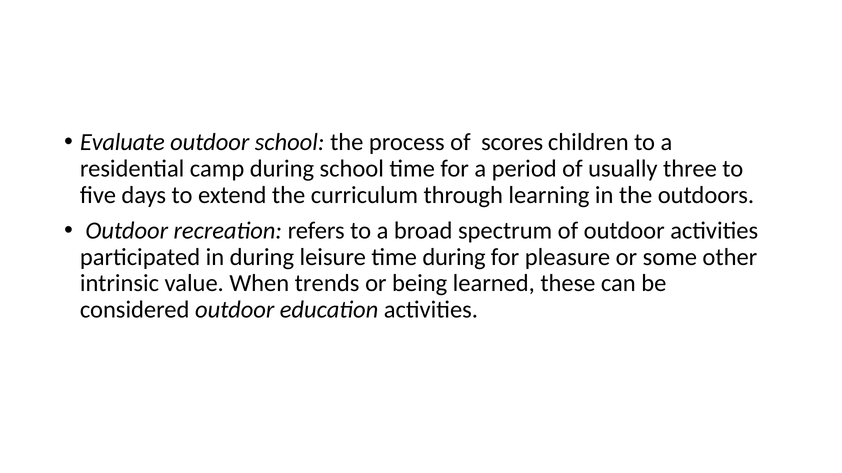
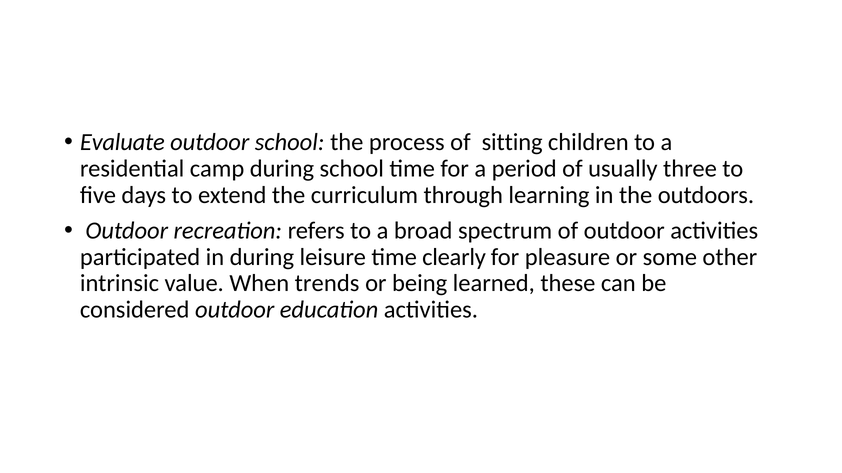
scores: scores -> sitting
time during: during -> clearly
